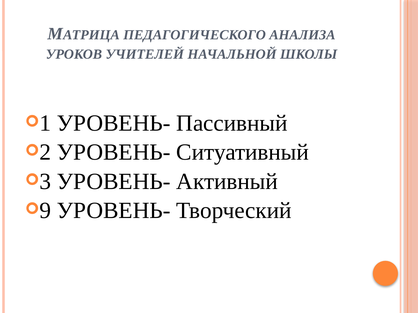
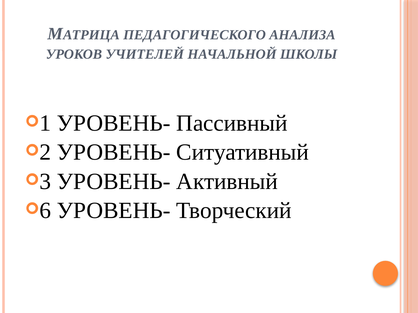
9: 9 -> 6
